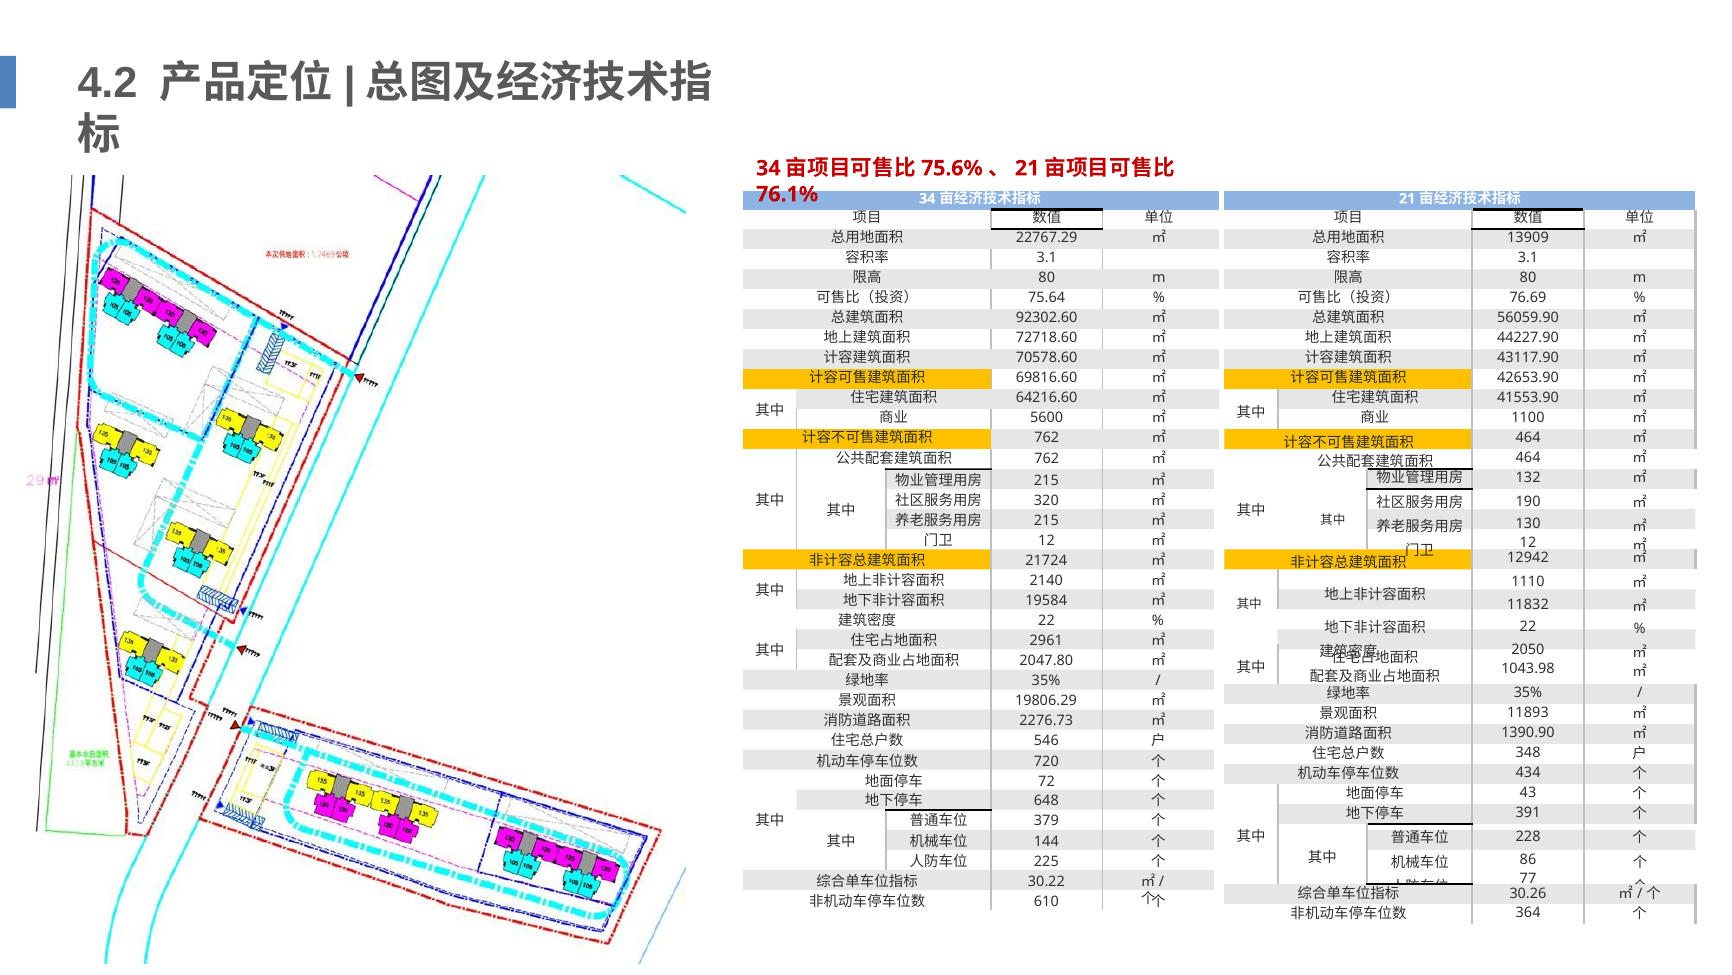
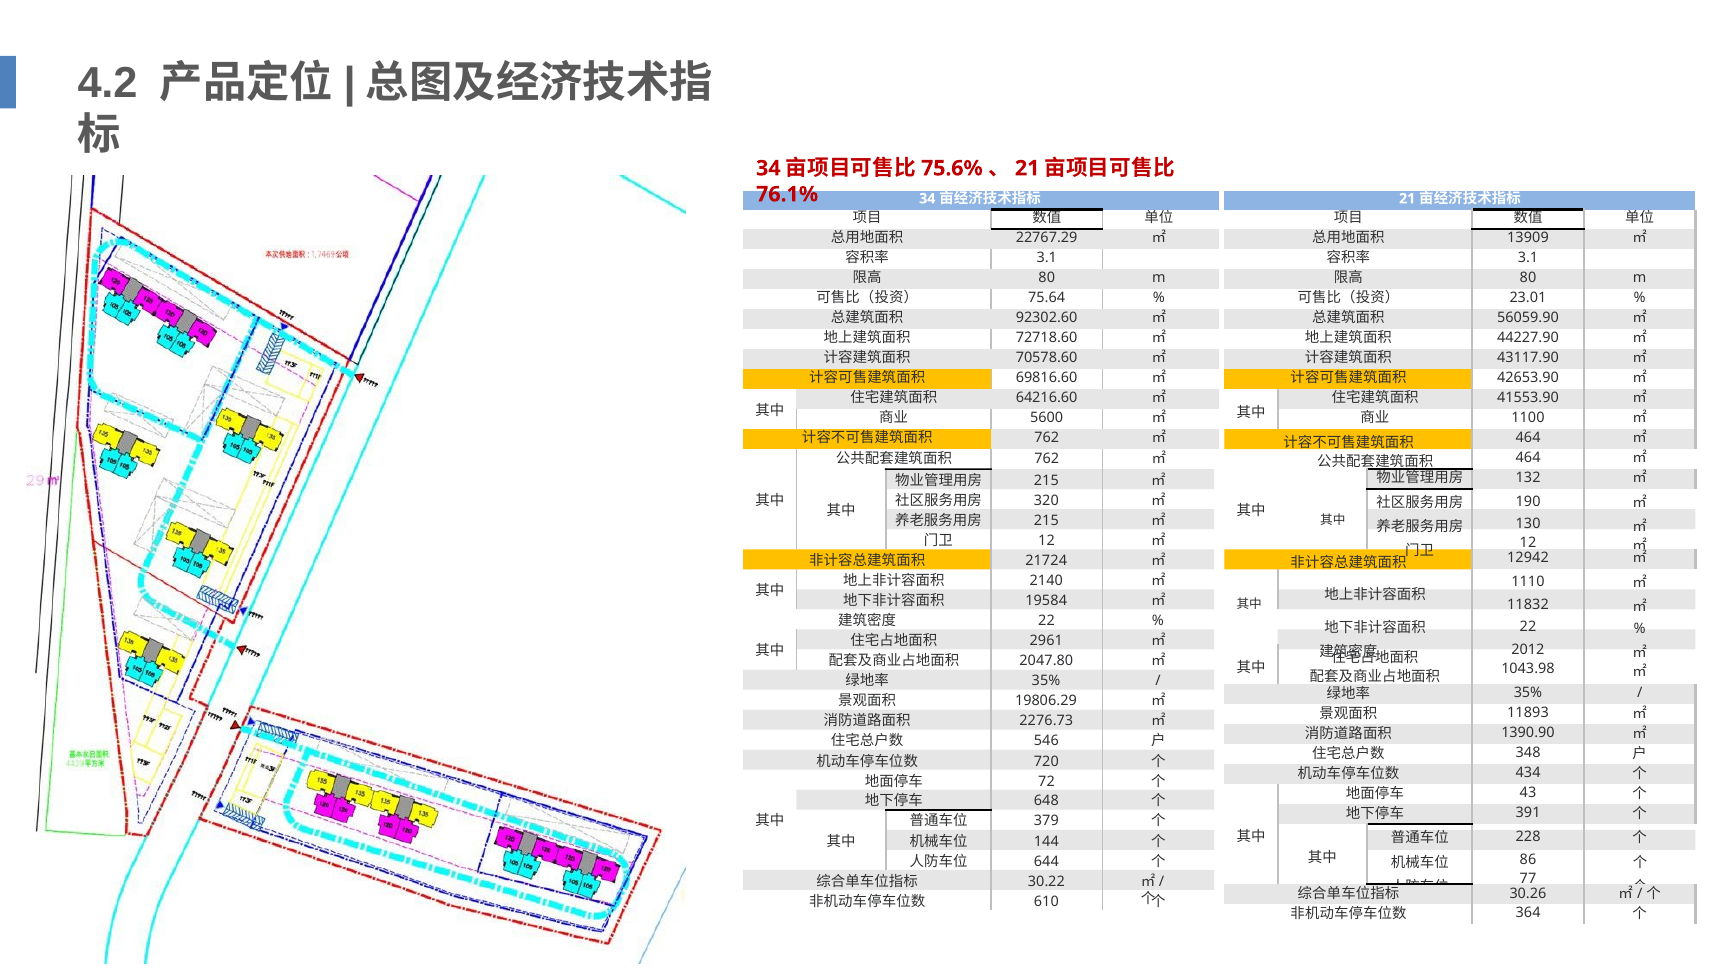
76.69: 76.69 -> 23.01
2050: 2050 -> 2012
225: 225 -> 644
